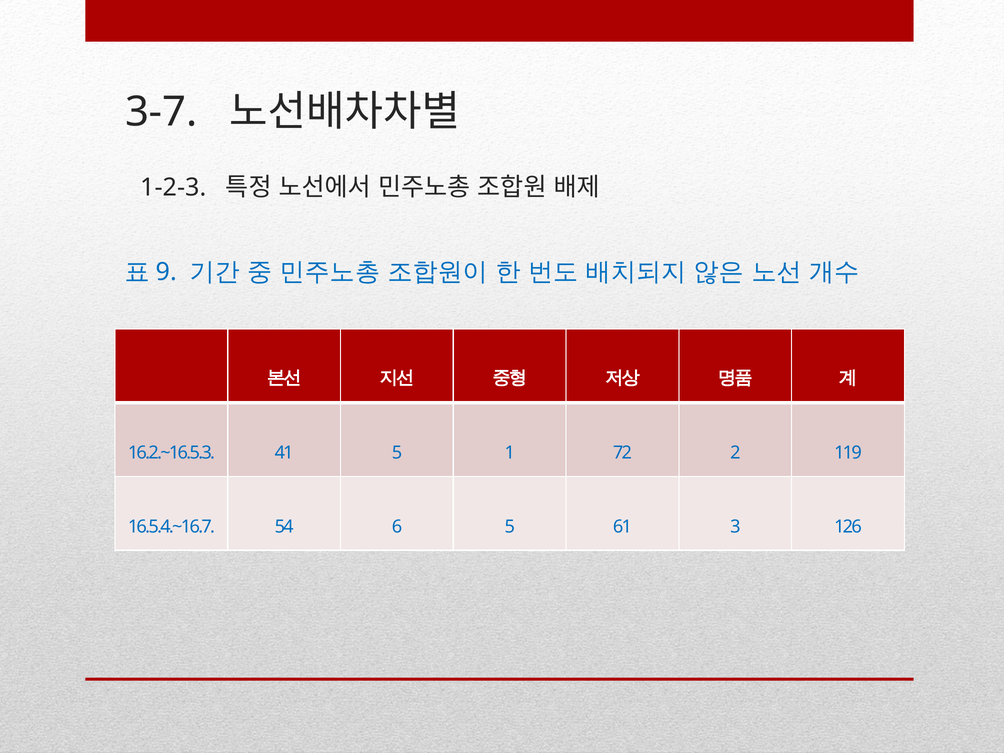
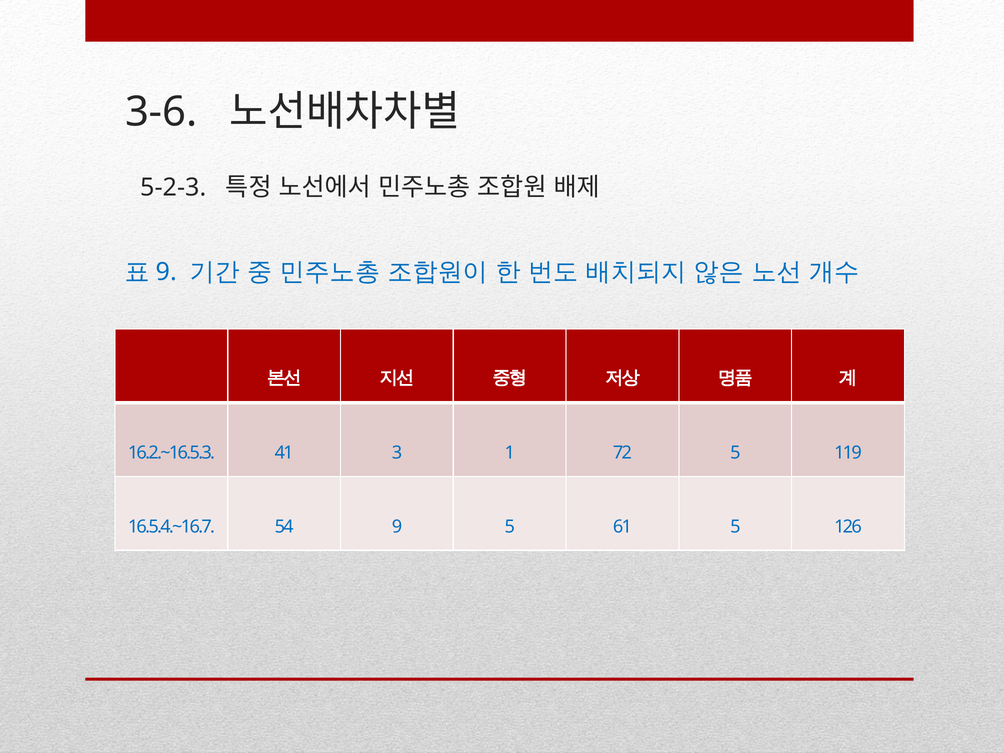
3-7: 3-7 -> 3-6
1-2-3: 1-2-3 -> 5-2-3
41 5: 5 -> 3
72 2: 2 -> 5
6: 6 -> 9
61 3: 3 -> 5
